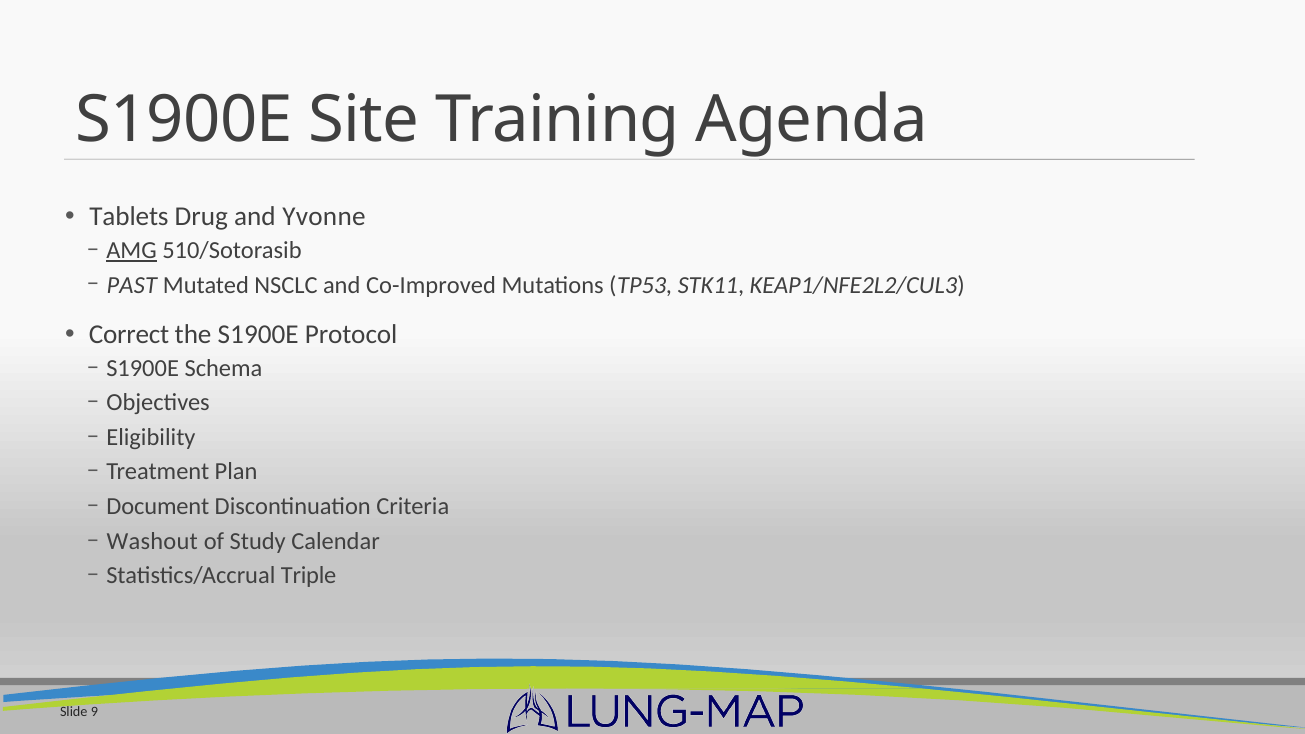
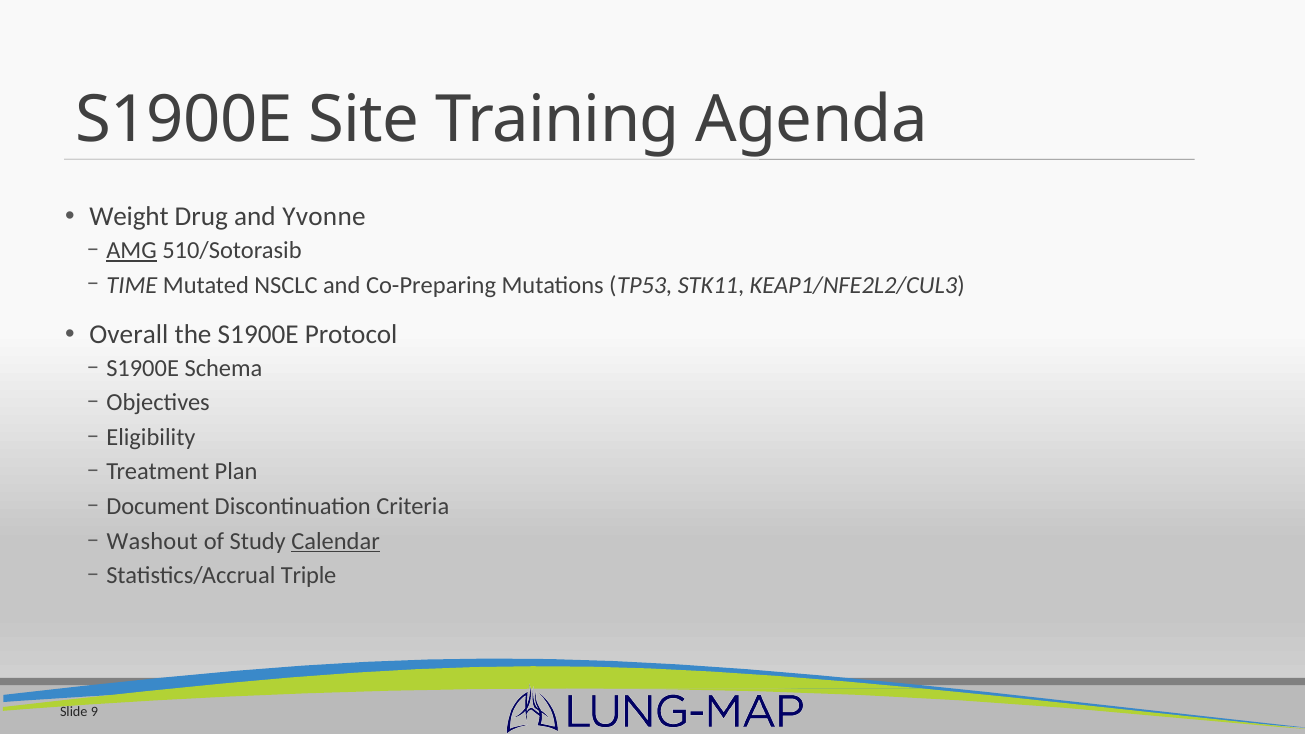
Tablets: Tablets -> Weight
PAST: PAST -> TIME
Co-Improved: Co-Improved -> Co-Preparing
Correct: Correct -> Overall
Calendar underline: none -> present
